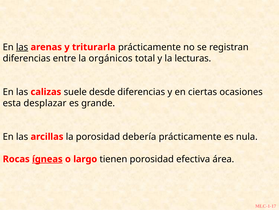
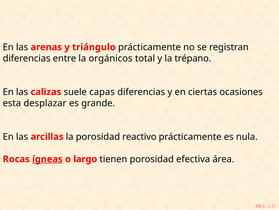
las at (22, 47) underline: present -> none
triturarla: triturarla -> triángulo
lecturas: lecturas -> trépano
desde: desde -> capas
debería: debería -> reactivo
